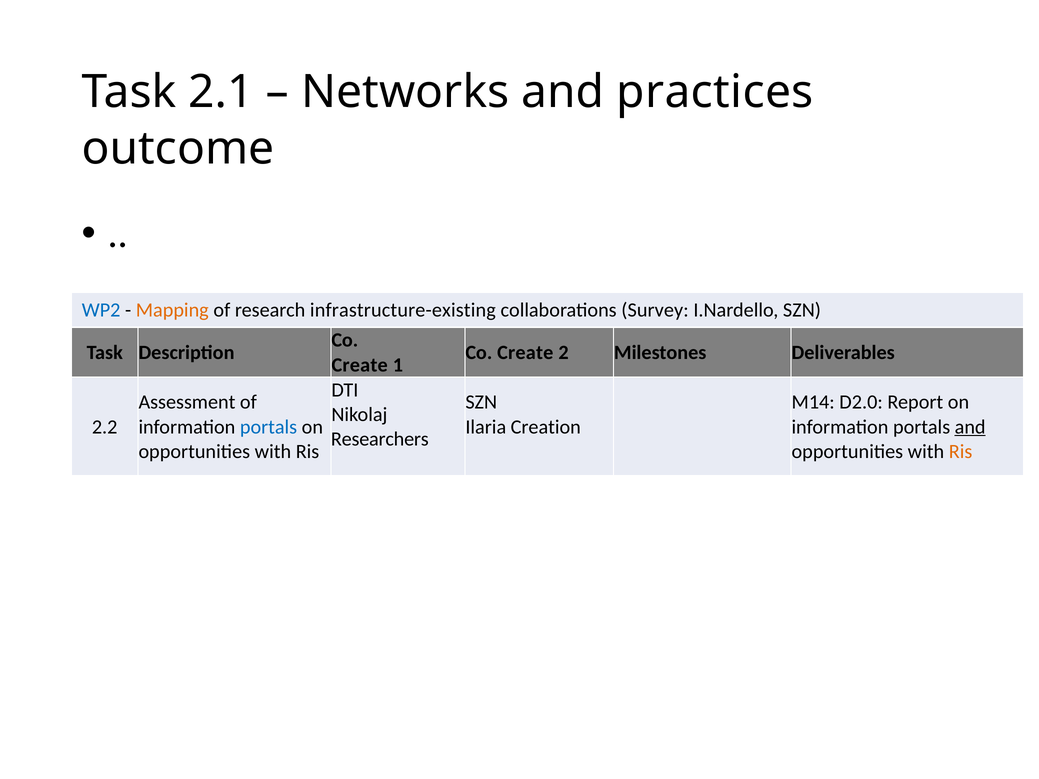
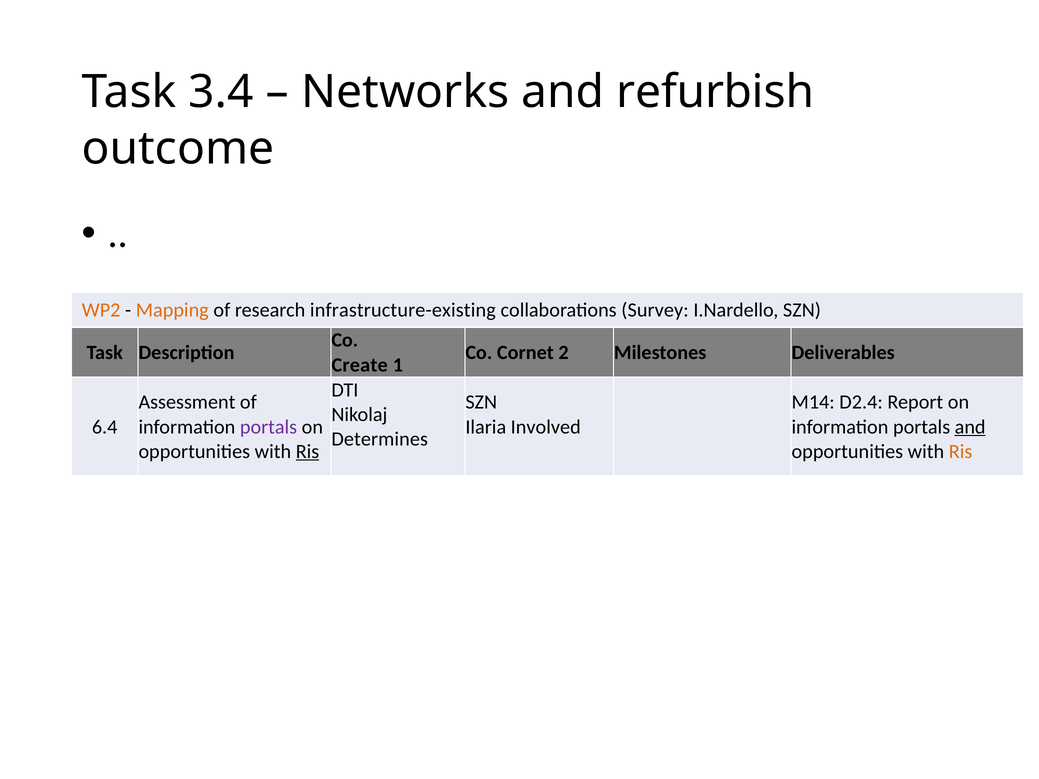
2.1: 2.1 -> 3.4
practices: practices -> refurbish
WP2 colour: blue -> orange
Create at (525, 353): Create -> Cornet
D2.0: D2.0 -> D2.4
2.2: 2.2 -> 6.4
portals at (269, 427) colour: blue -> purple
Creation: Creation -> Involved
Researchers: Researchers -> Determines
Ris at (307, 452) underline: none -> present
